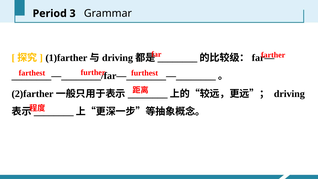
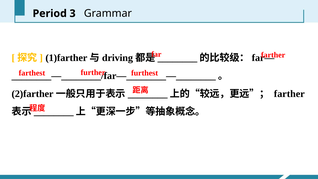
driving at (289, 94): driving -> farther
